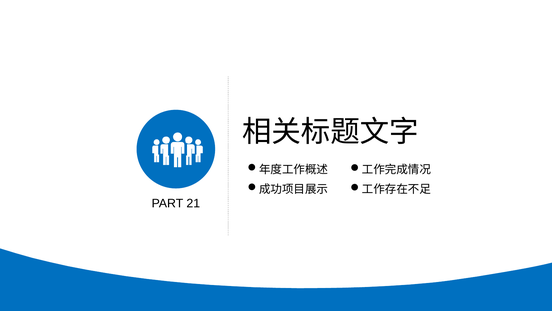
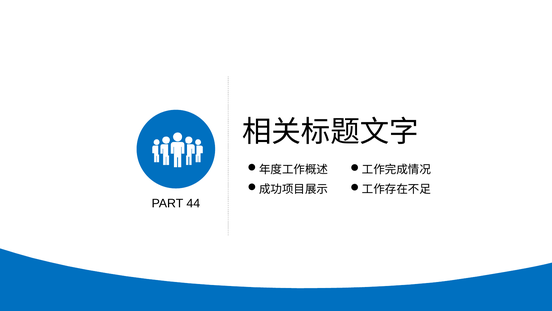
21: 21 -> 44
